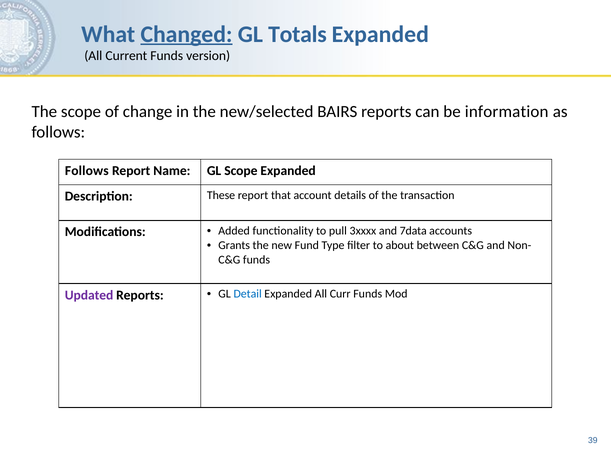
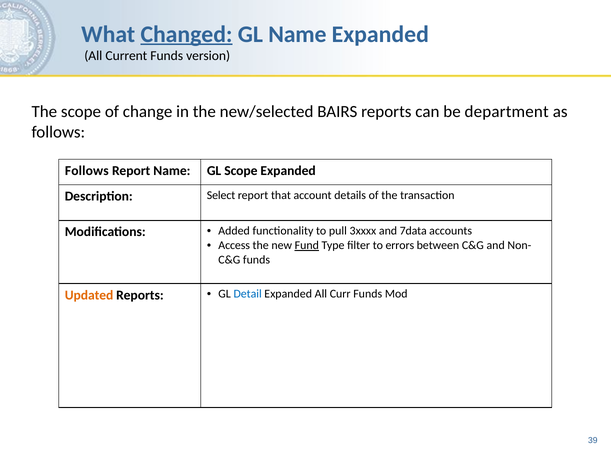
GL Totals: Totals -> Name
information: information -> department
These: These -> Select
Grants: Grants -> Access
Fund underline: none -> present
about: about -> errors
Updated colour: purple -> orange
